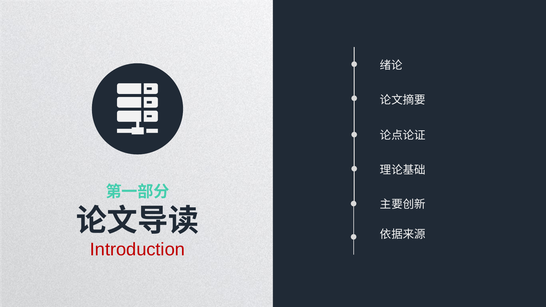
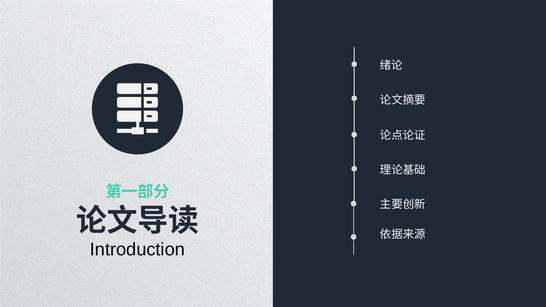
Introduction colour: red -> black
